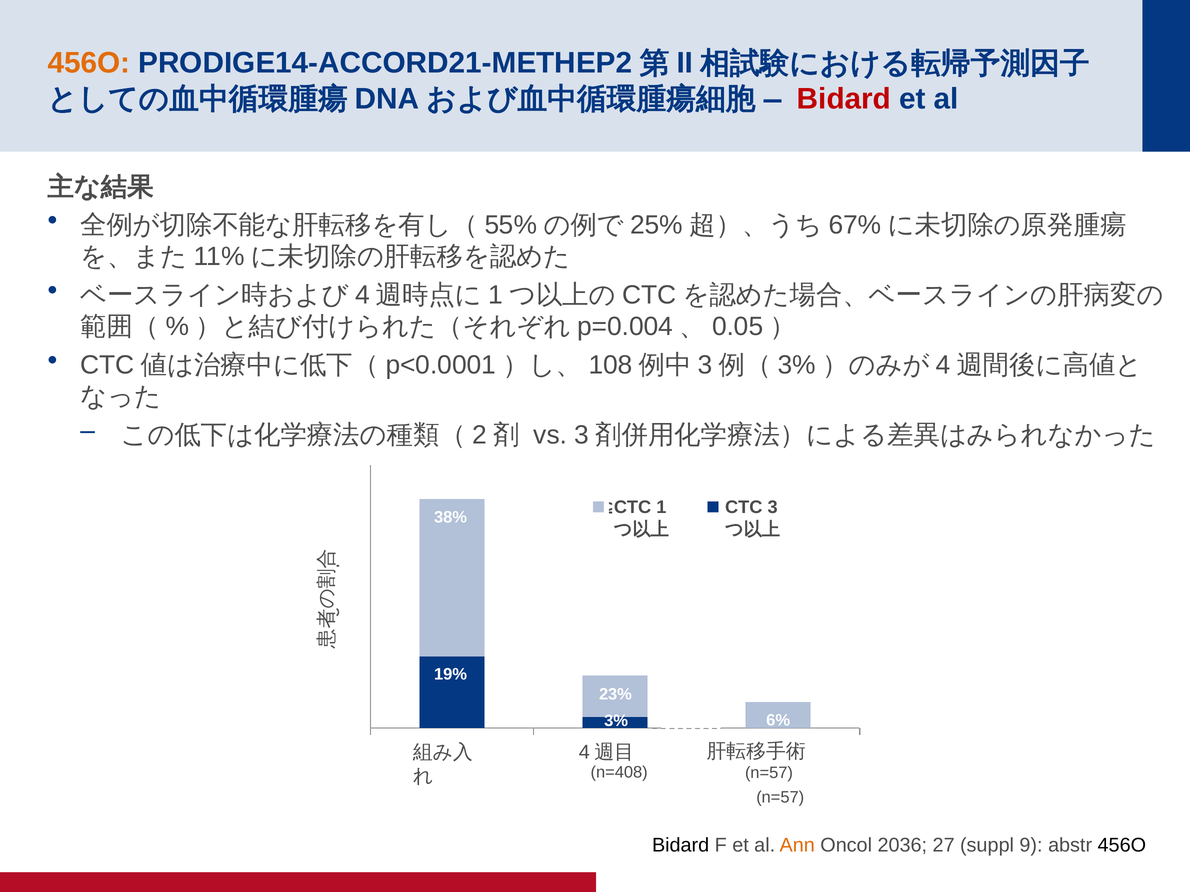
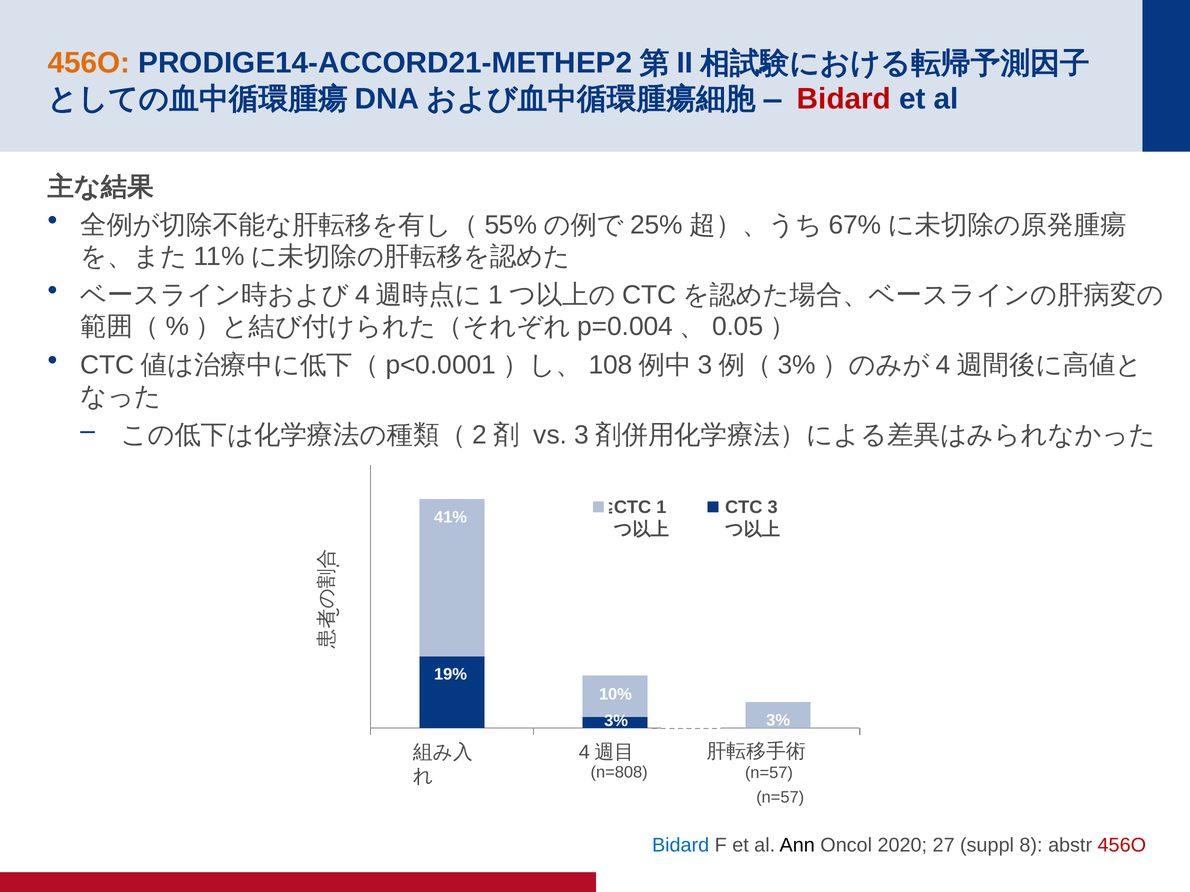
38%: 38% -> 41%
23%: 23% -> 10%
3% 6%: 6% -> 3%
n=408: n=408 -> n=808
Bidard at (681, 846) colour: black -> blue
Ann colour: orange -> black
2036: 2036 -> 2020
9: 9 -> 8
456O at (1122, 846) colour: black -> red
